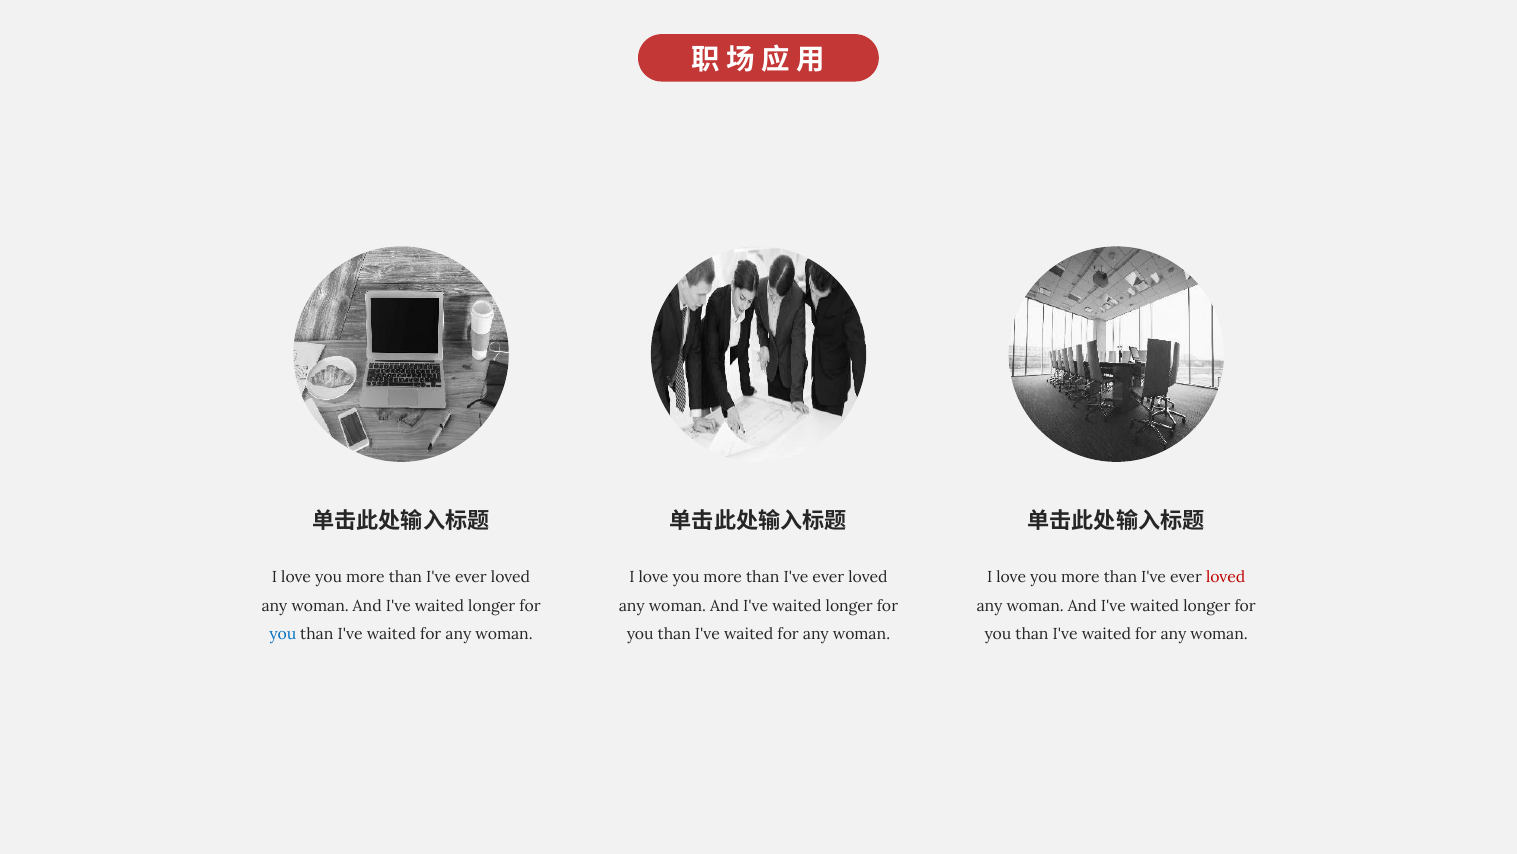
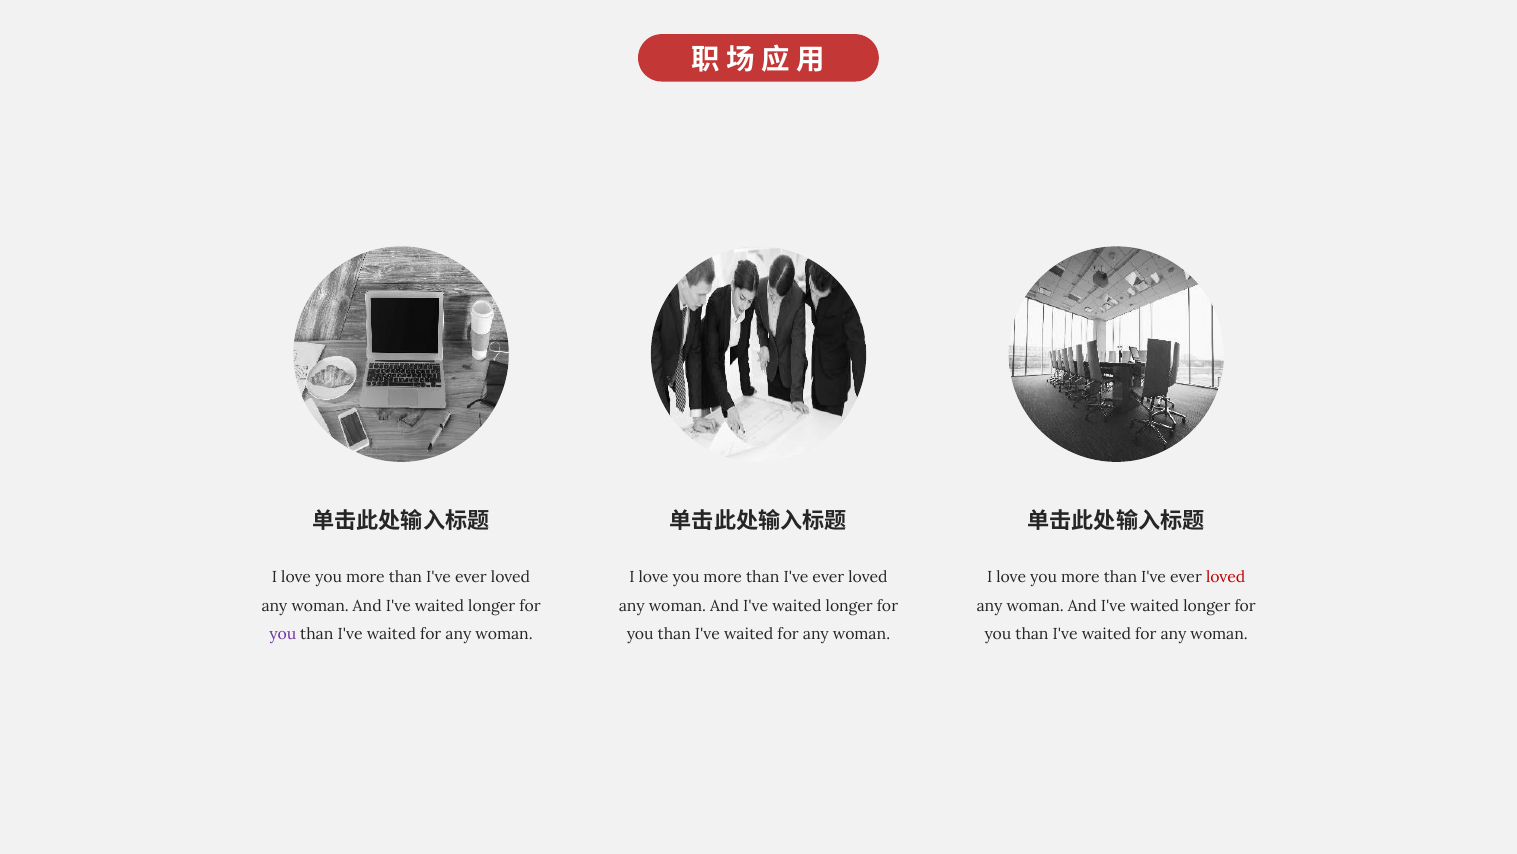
you at (283, 634) colour: blue -> purple
